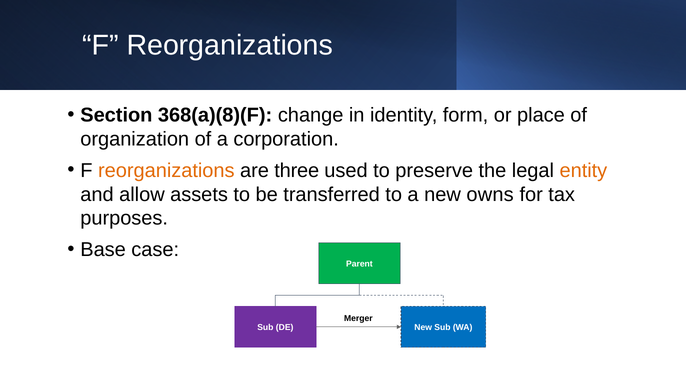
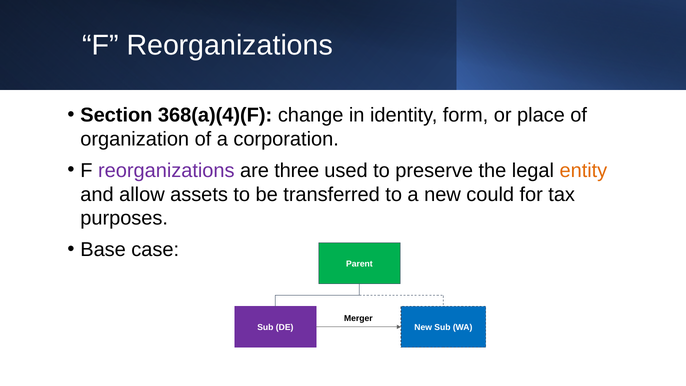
368(a)(8)(F: 368(a)(8)(F -> 368(a)(4)(F
reorganizations at (166, 170) colour: orange -> purple
owns: owns -> could
